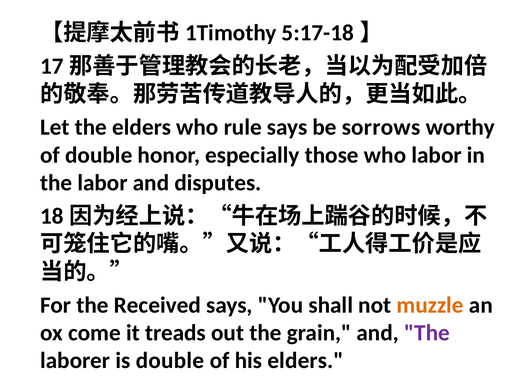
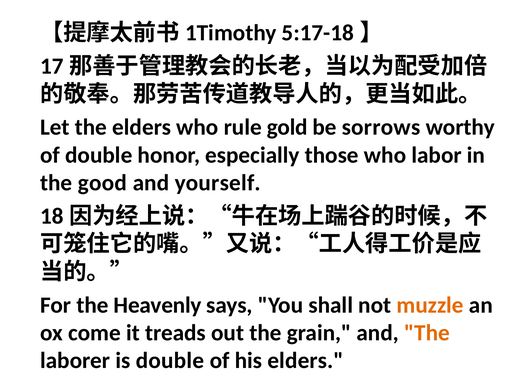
rule says: says -> gold
the labor: labor -> good
disputes: disputes -> yourself
Received: Received -> Heavenly
The at (427, 333) colour: purple -> orange
